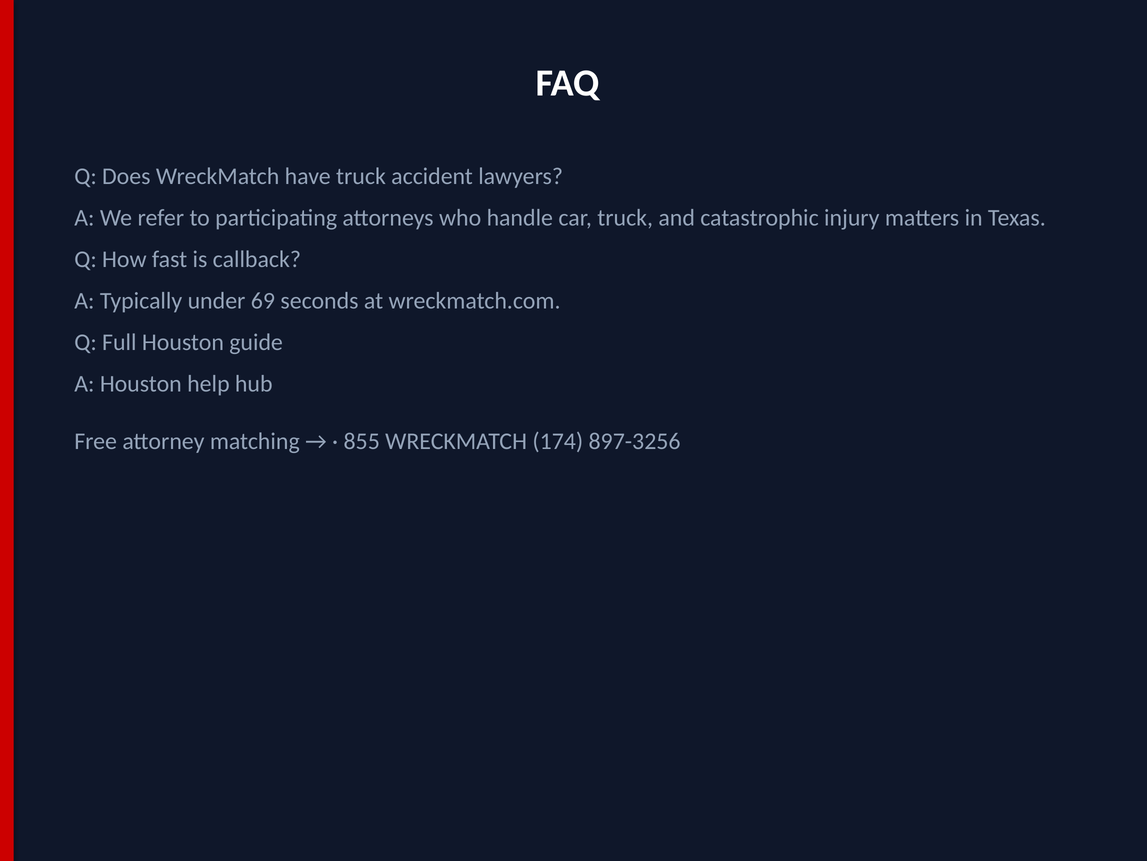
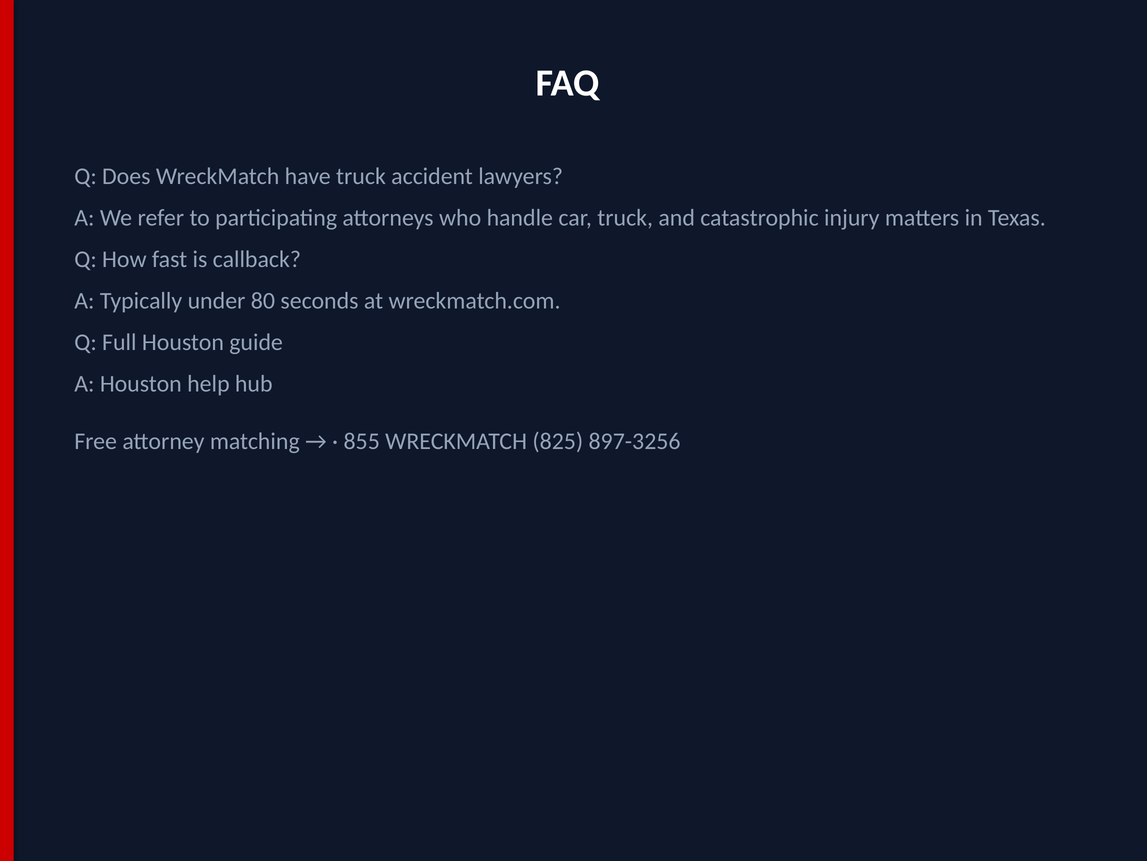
69: 69 -> 80
174: 174 -> 825
